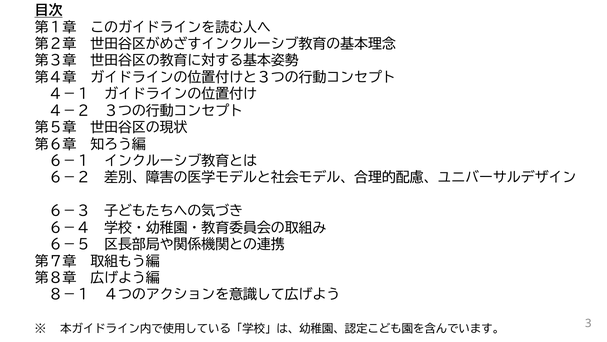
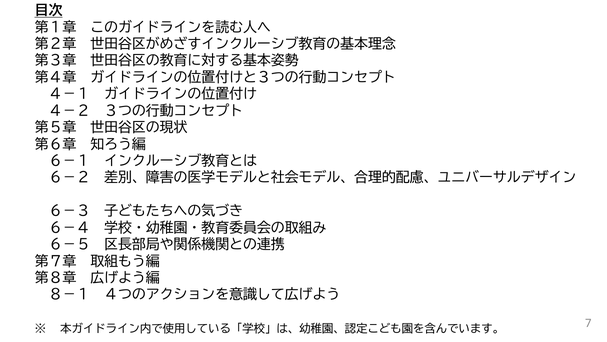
3: 3 -> 7
